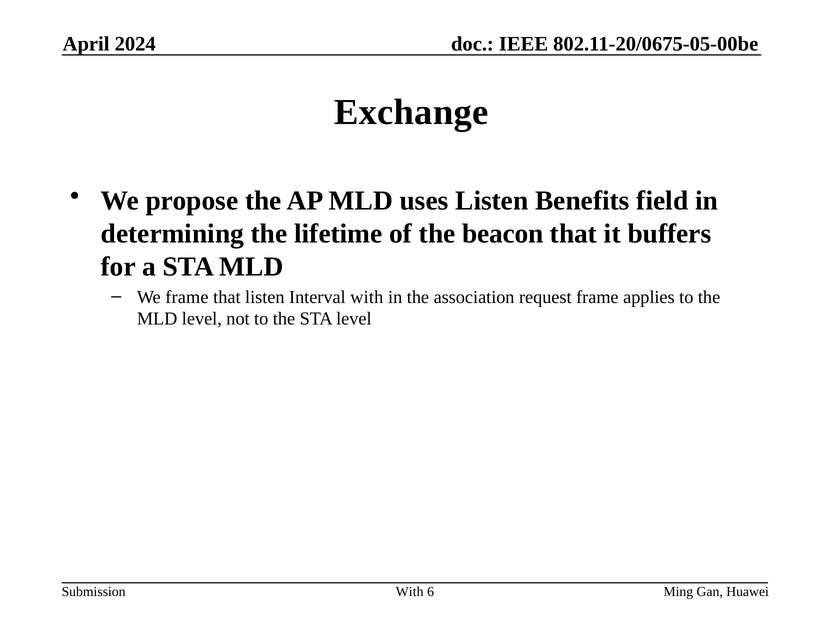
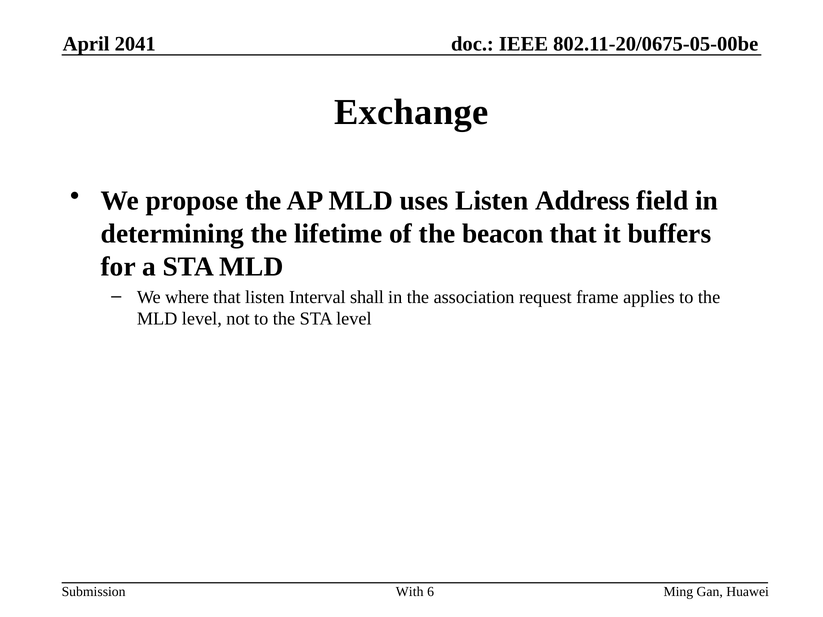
2024: 2024 -> 2041
Benefits: Benefits -> Address
We frame: frame -> where
Interval with: with -> shall
